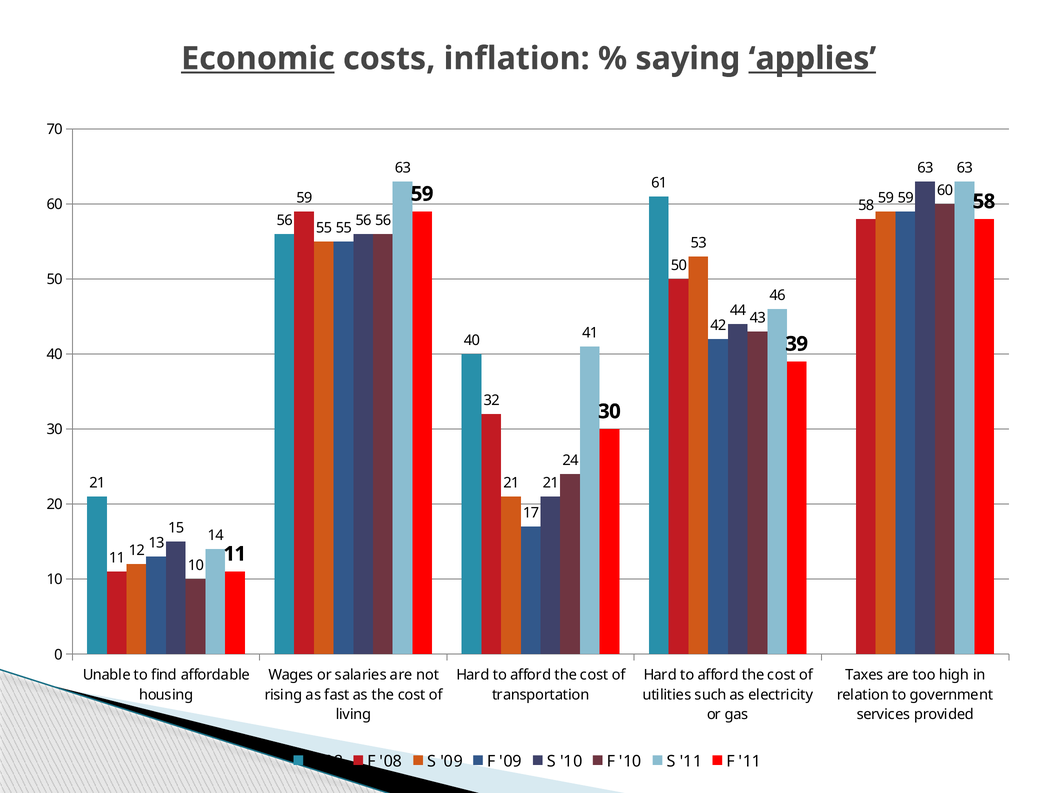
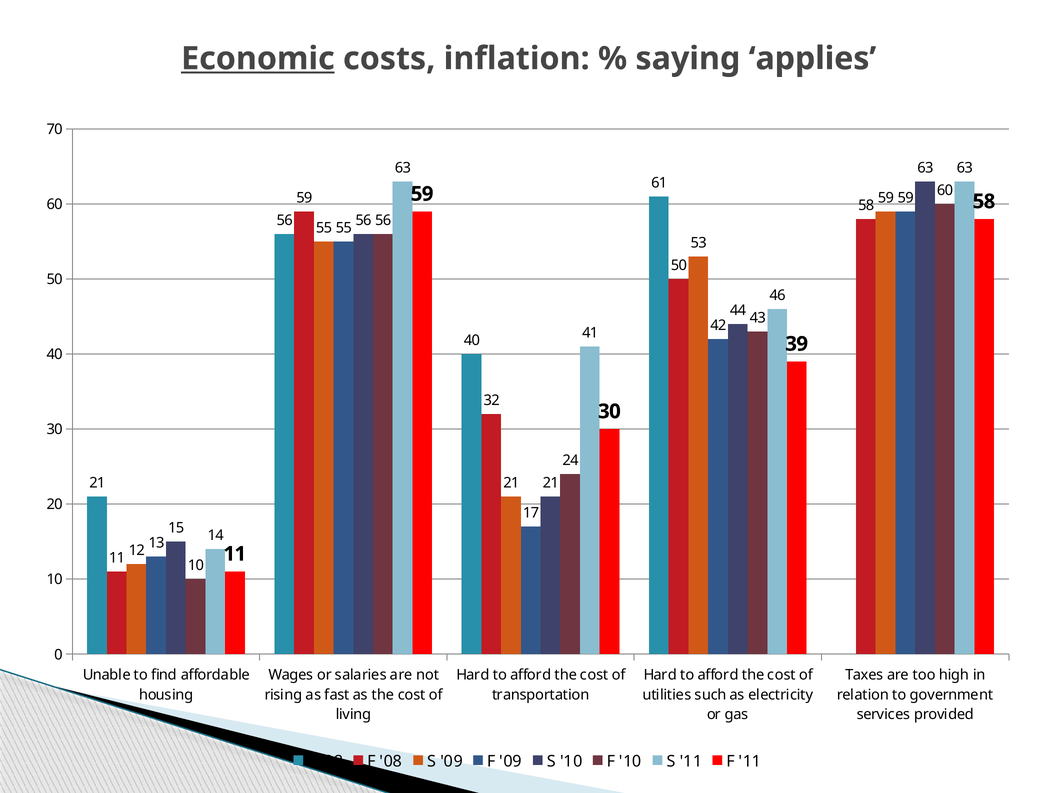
applies underline: present -> none
